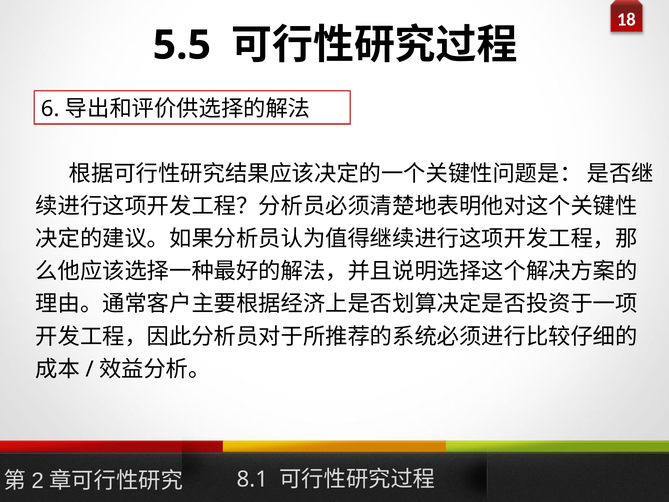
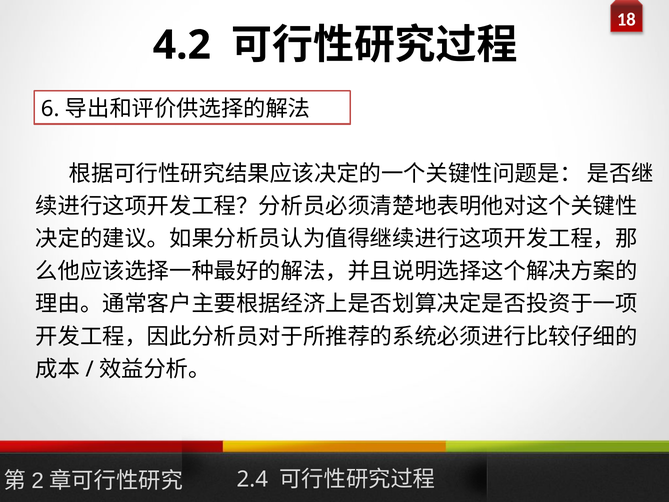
5.5: 5.5 -> 4.2
8.1: 8.1 -> 2.4
